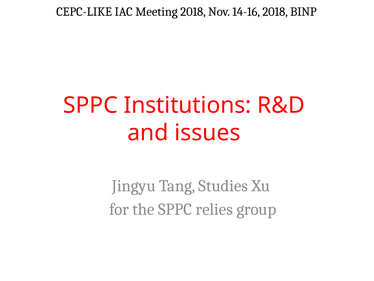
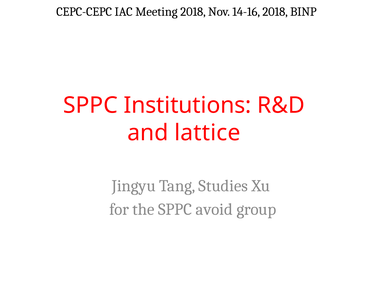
CEPC-LIKE: CEPC-LIKE -> CEPC-CEPC
issues: issues -> lattice
relies: relies -> avoid
